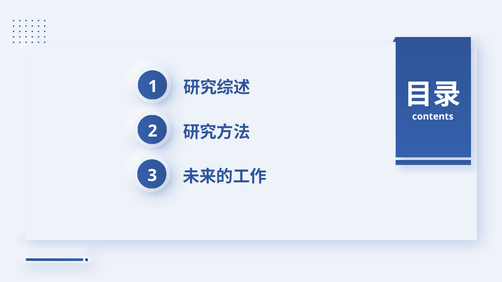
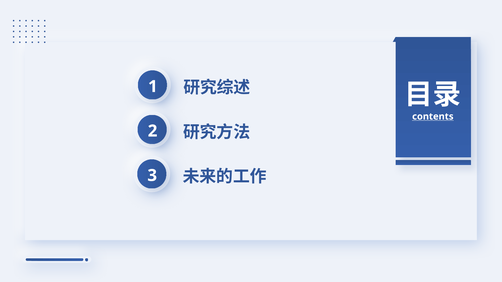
contents underline: none -> present
